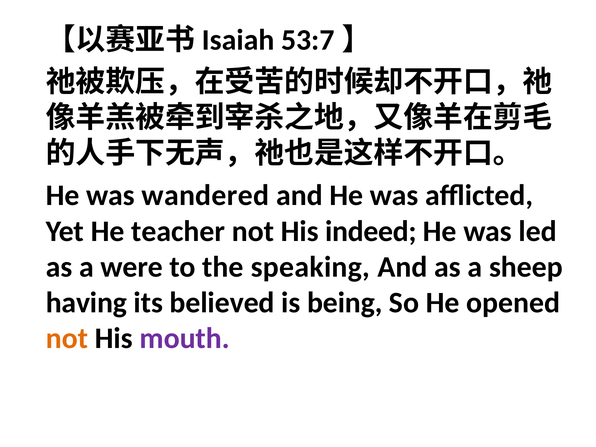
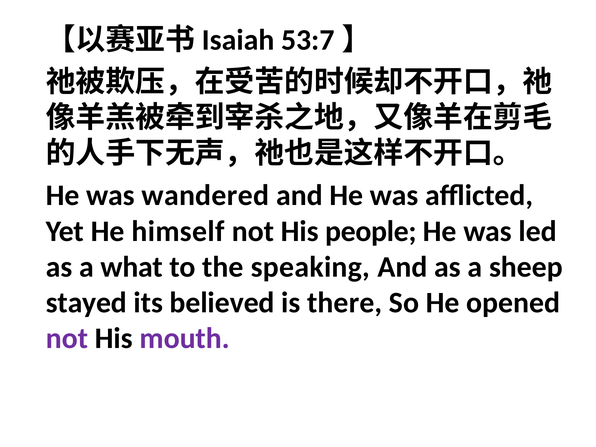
teacher: teacher -> himself
indeed: indeed -> people
were: were -> what
having: having -> stayed
being: being -> there
not at (67, 338) colour: orange -> purple
